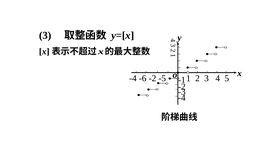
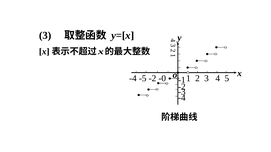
-6: -6 -> -5
-5: -5 -> -0
